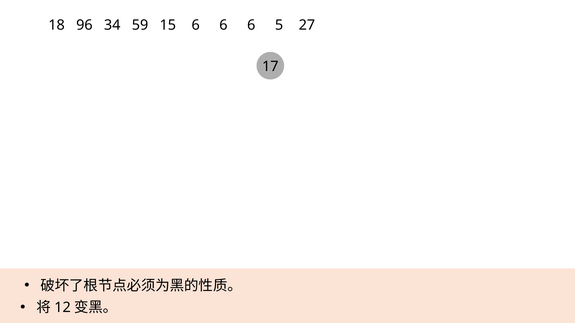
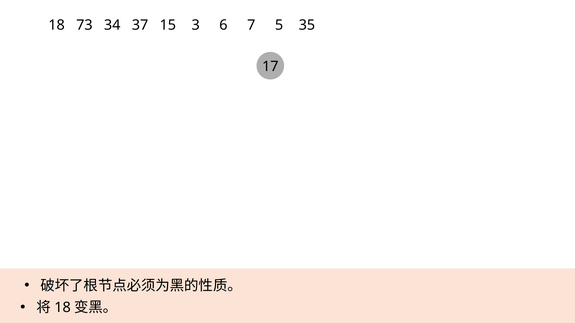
96: 96 -> 73
59: 59 -> 37
15 6: 6 -> 3
6 at (251, 25): 6 -> 7
27: 27 -> 35
12 at (63, 308): 12 -> 18
